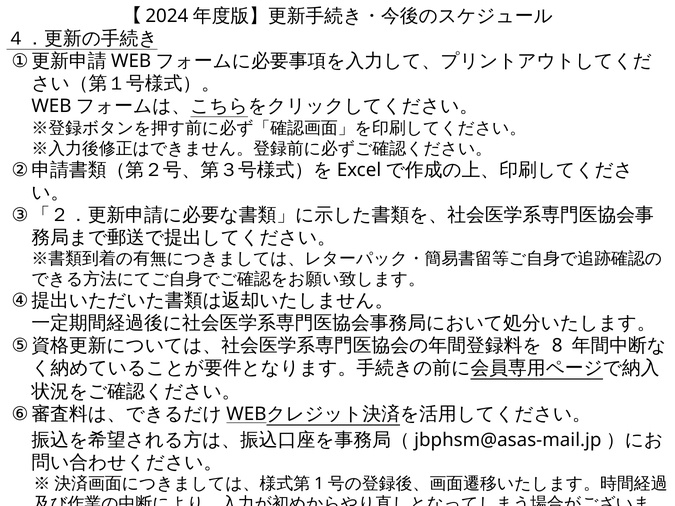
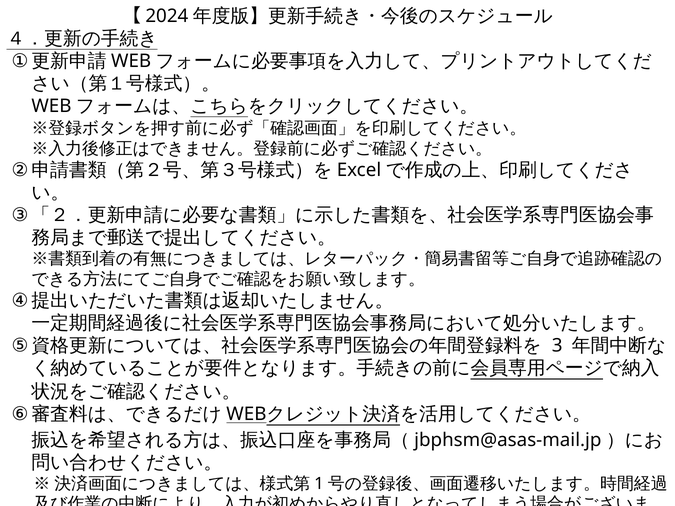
8: 8 -> 3
